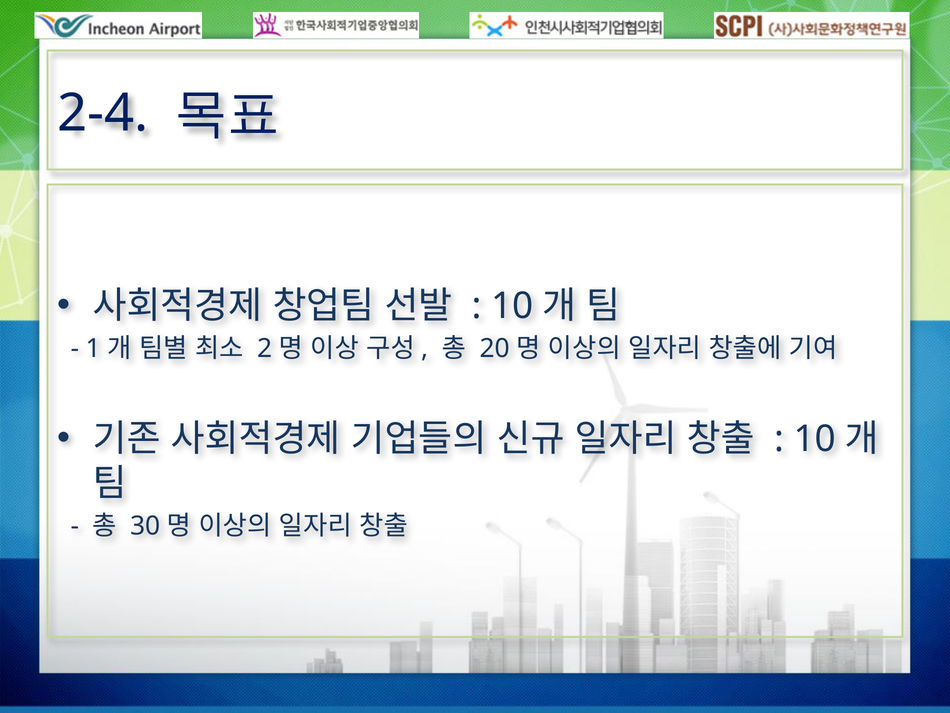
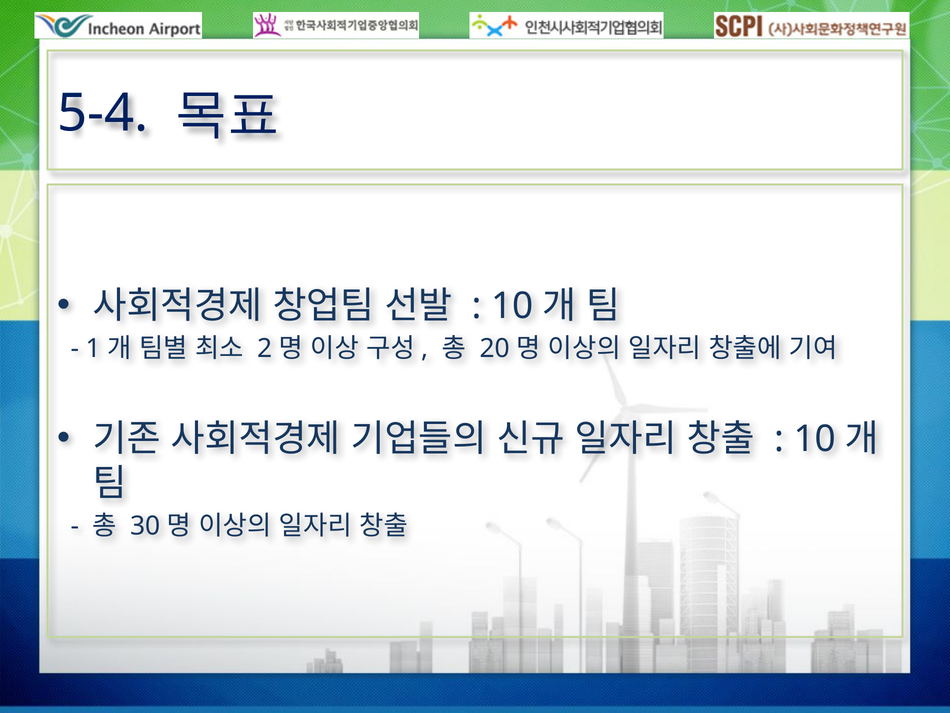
2-4: 2-4 -> 5-4
